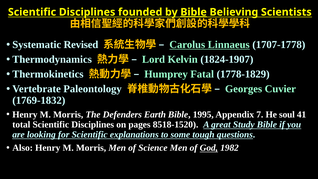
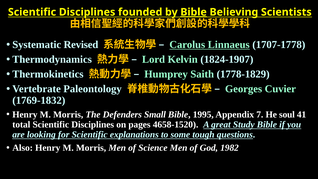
Fatal: Fatal -> Saith
Earth: Earth -> Small
8518-1520: 8518-1520 -> 4658-1520
God underline: present -> none
